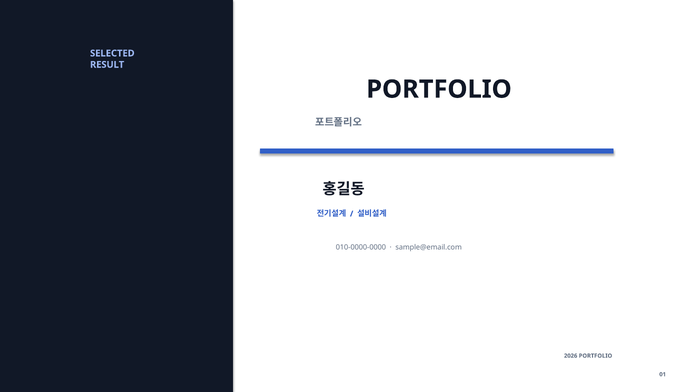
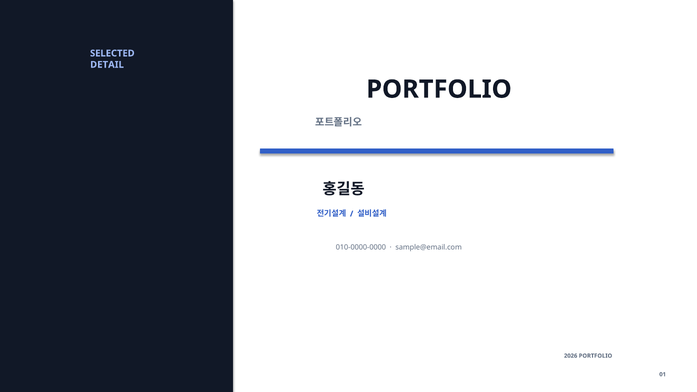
RESULT: RESULT -> DETAIL
